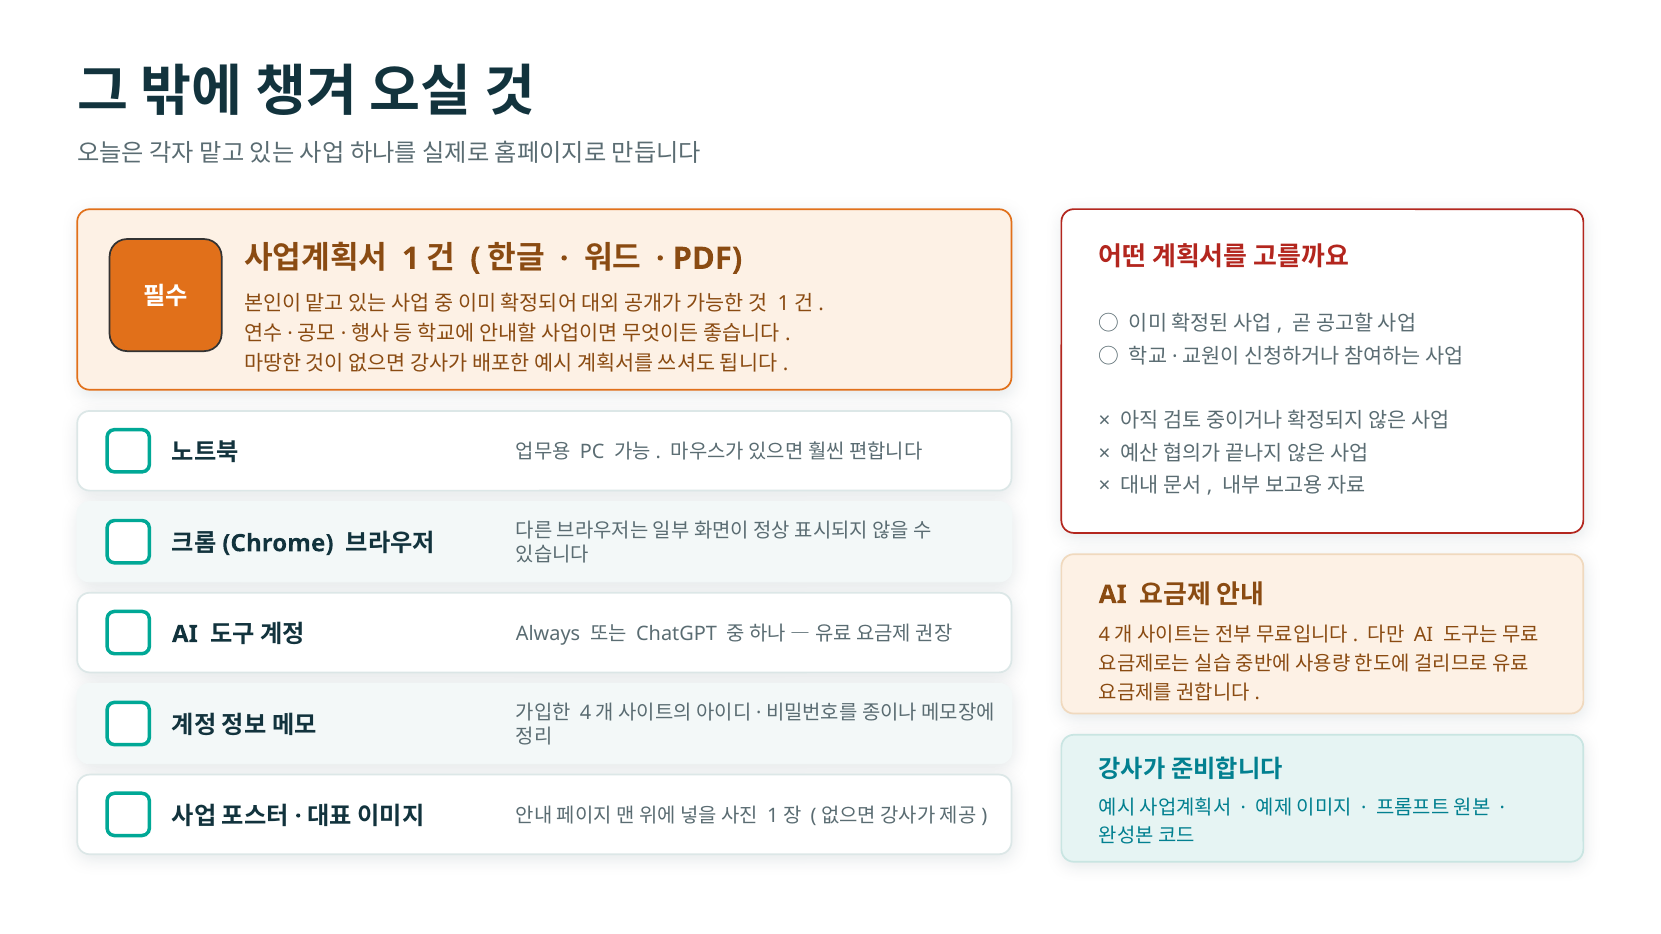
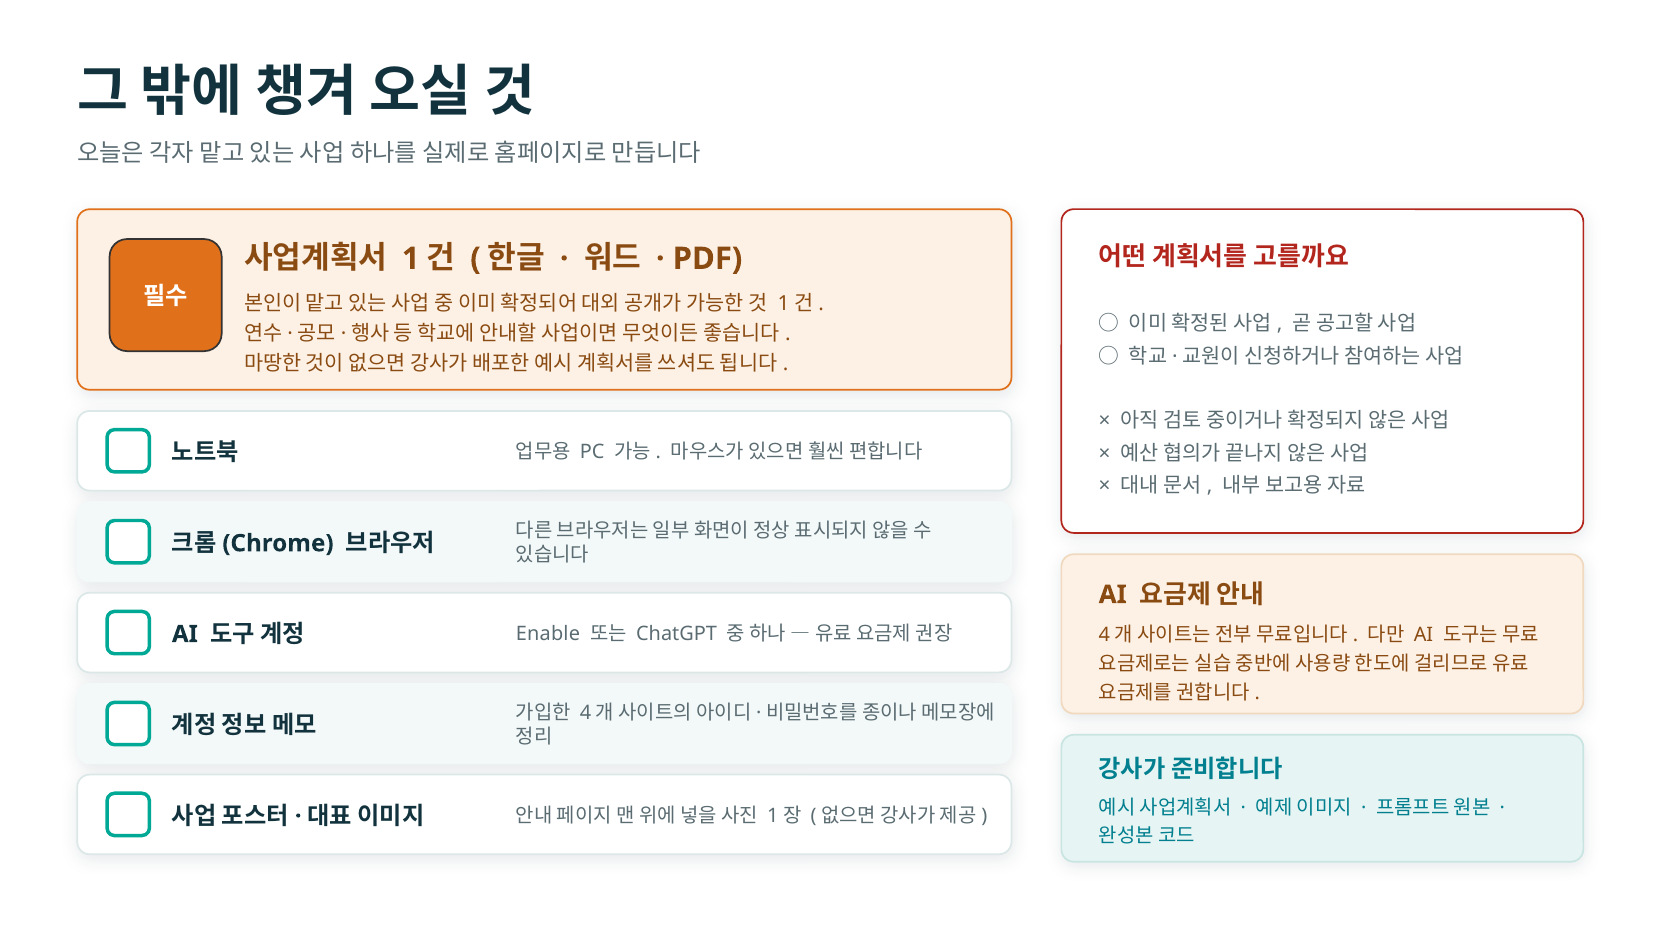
Always: Always -> Enable
